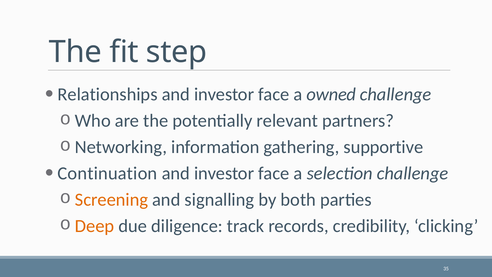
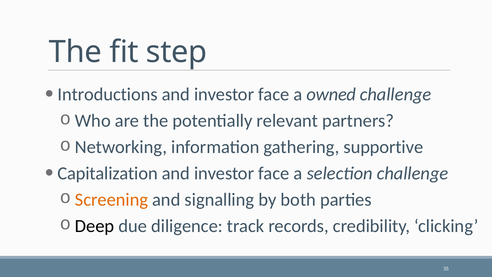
Relationships: Relationships -> Introductions
Continuation: Continuation -> Capitalization
Deep colour: orange -> black
